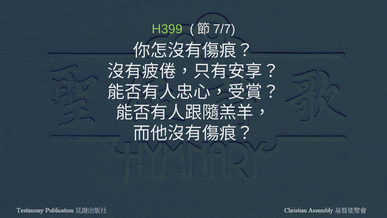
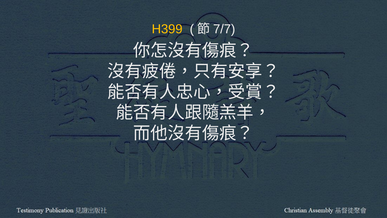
H399 colour: light green -> yellow
